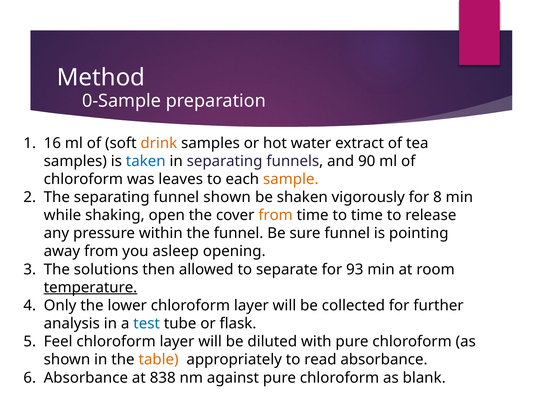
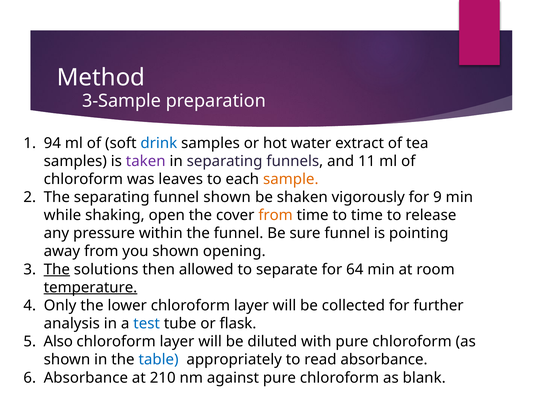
0-Sample: 0-Sample -> 3-Sample
16: 16 -> 94
drink colour: orange -> blue
taken colour: blue -> purple
90: 90 -> 11
8: 8 -> 9
you asleep: asleep -> shown
The at (57, 270) underline: none -> present
93: 93 -> 64
Feel: Feel -> Also
table colour: orange -> blue
838: 838 -> 210
